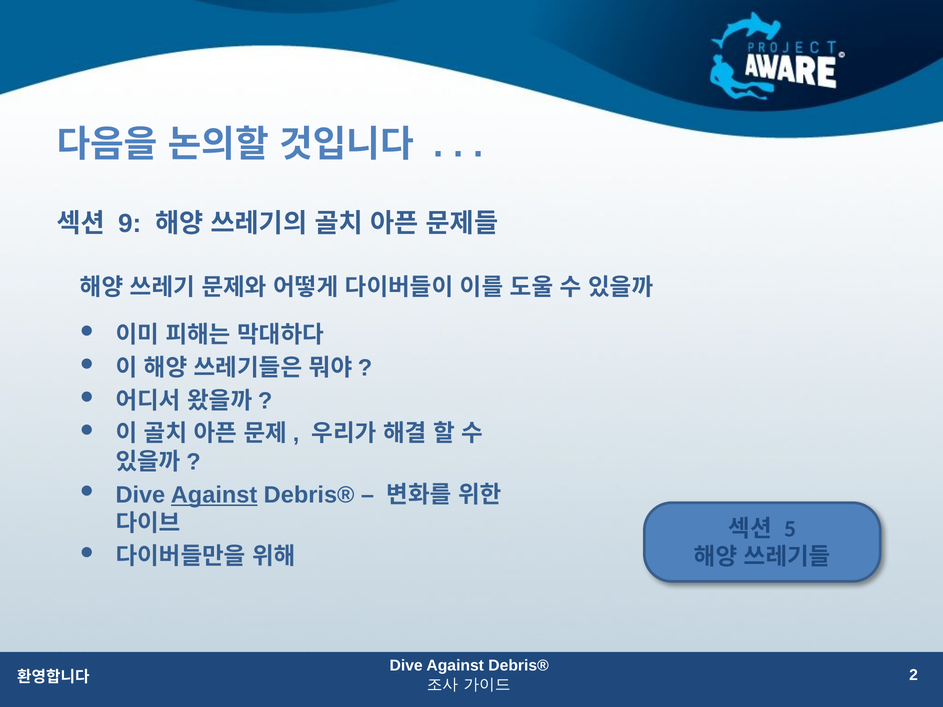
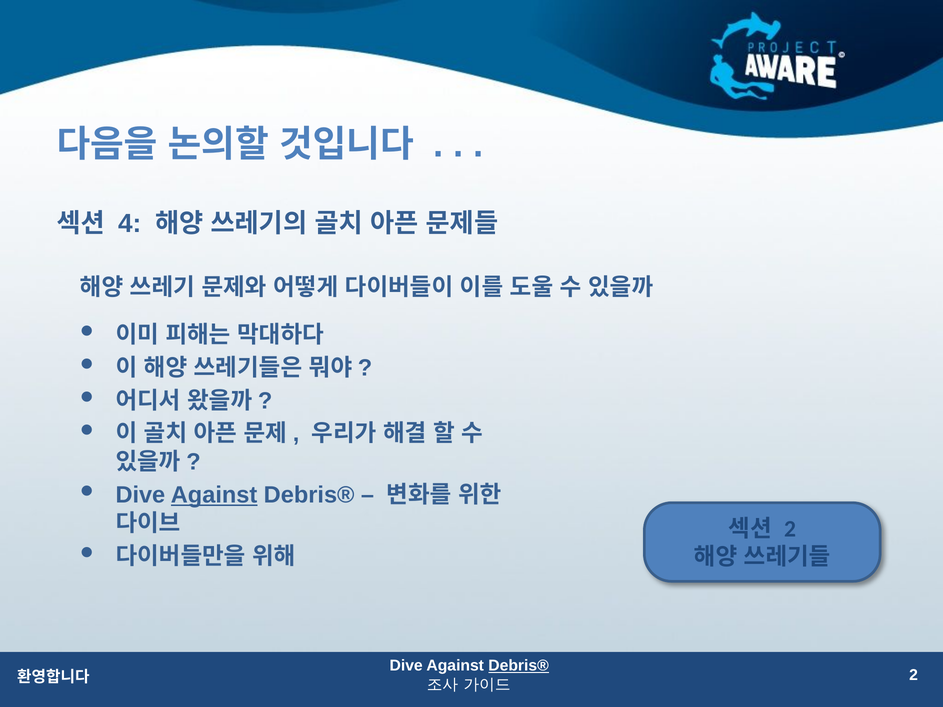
9: 9 -> 4
5 at (790, 529): 5 -> 2
Debris® at (519, 666) underline: none -> present
